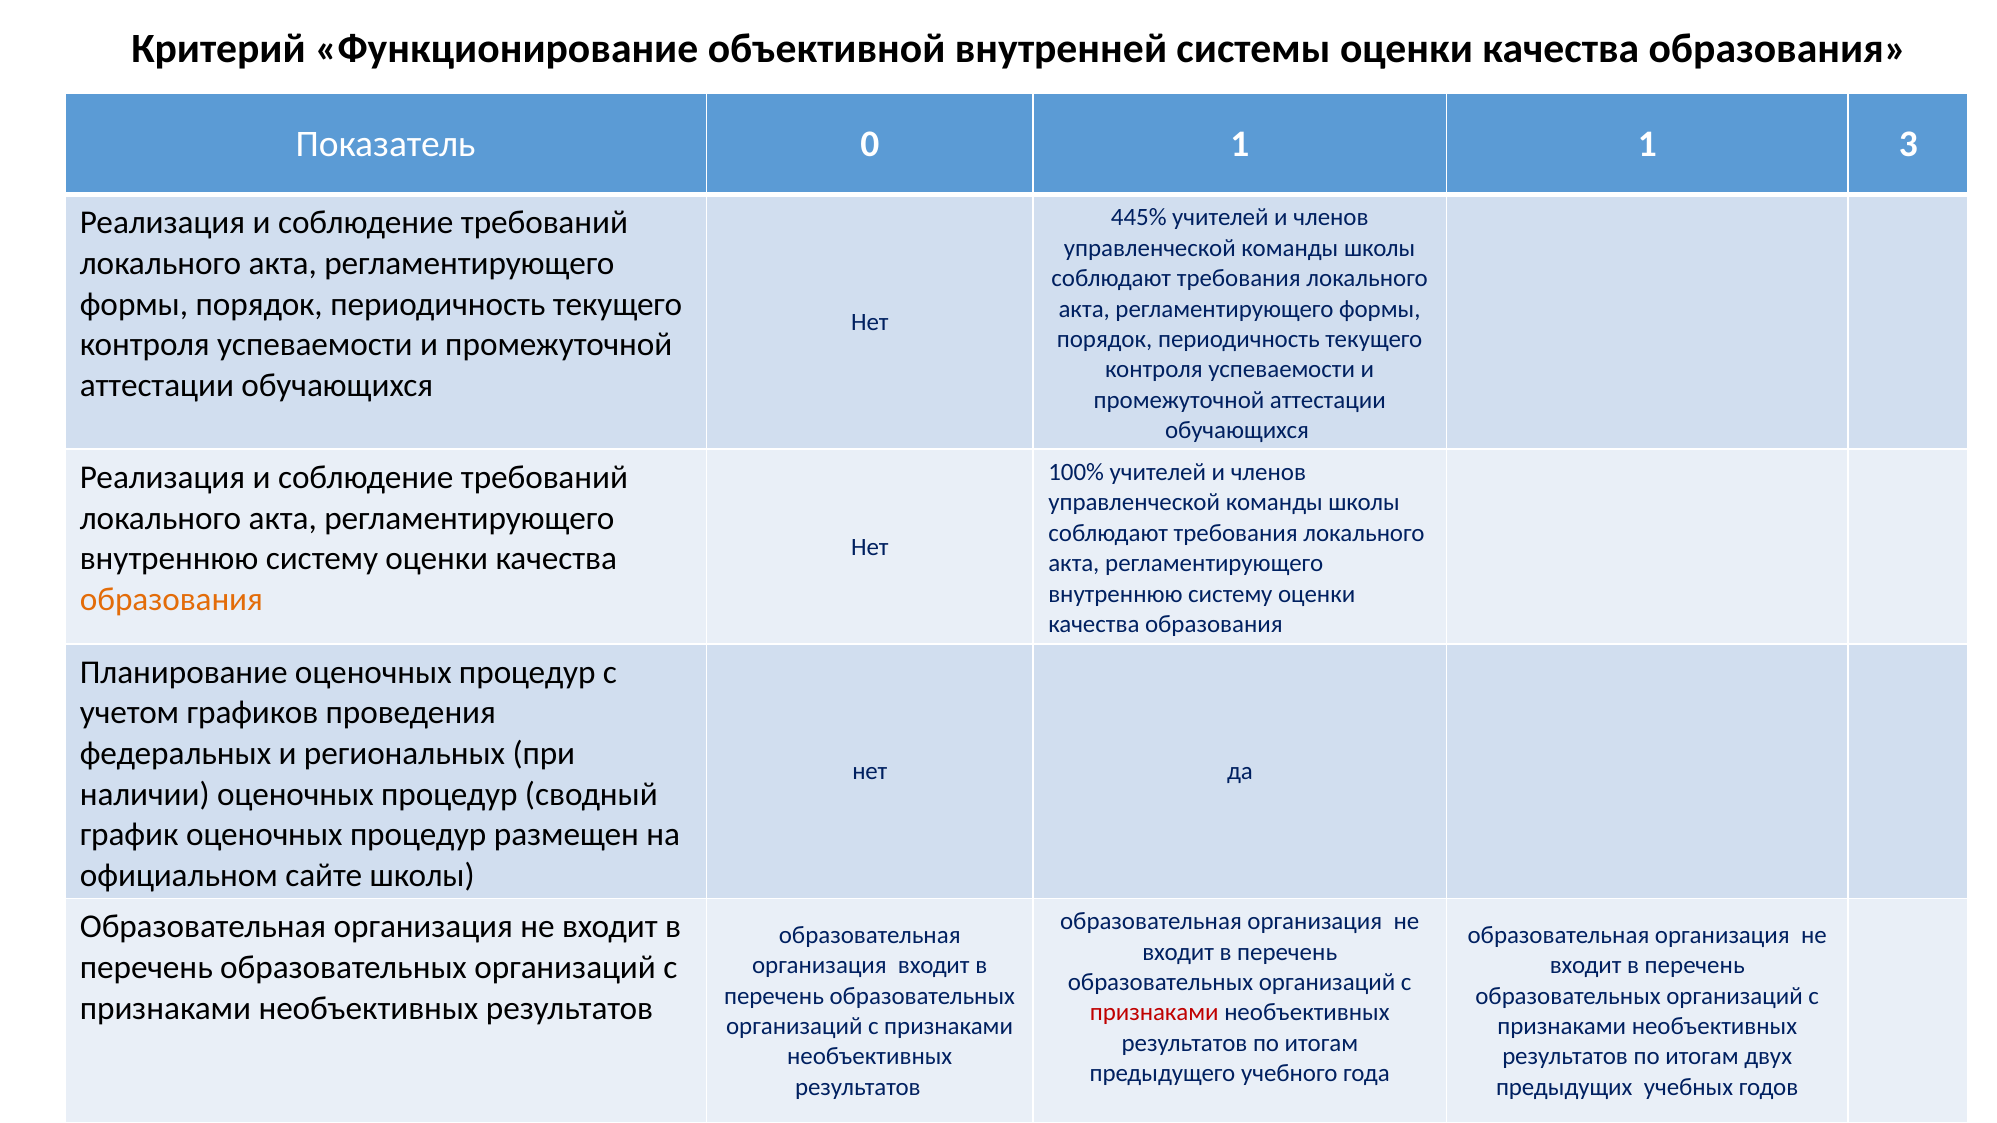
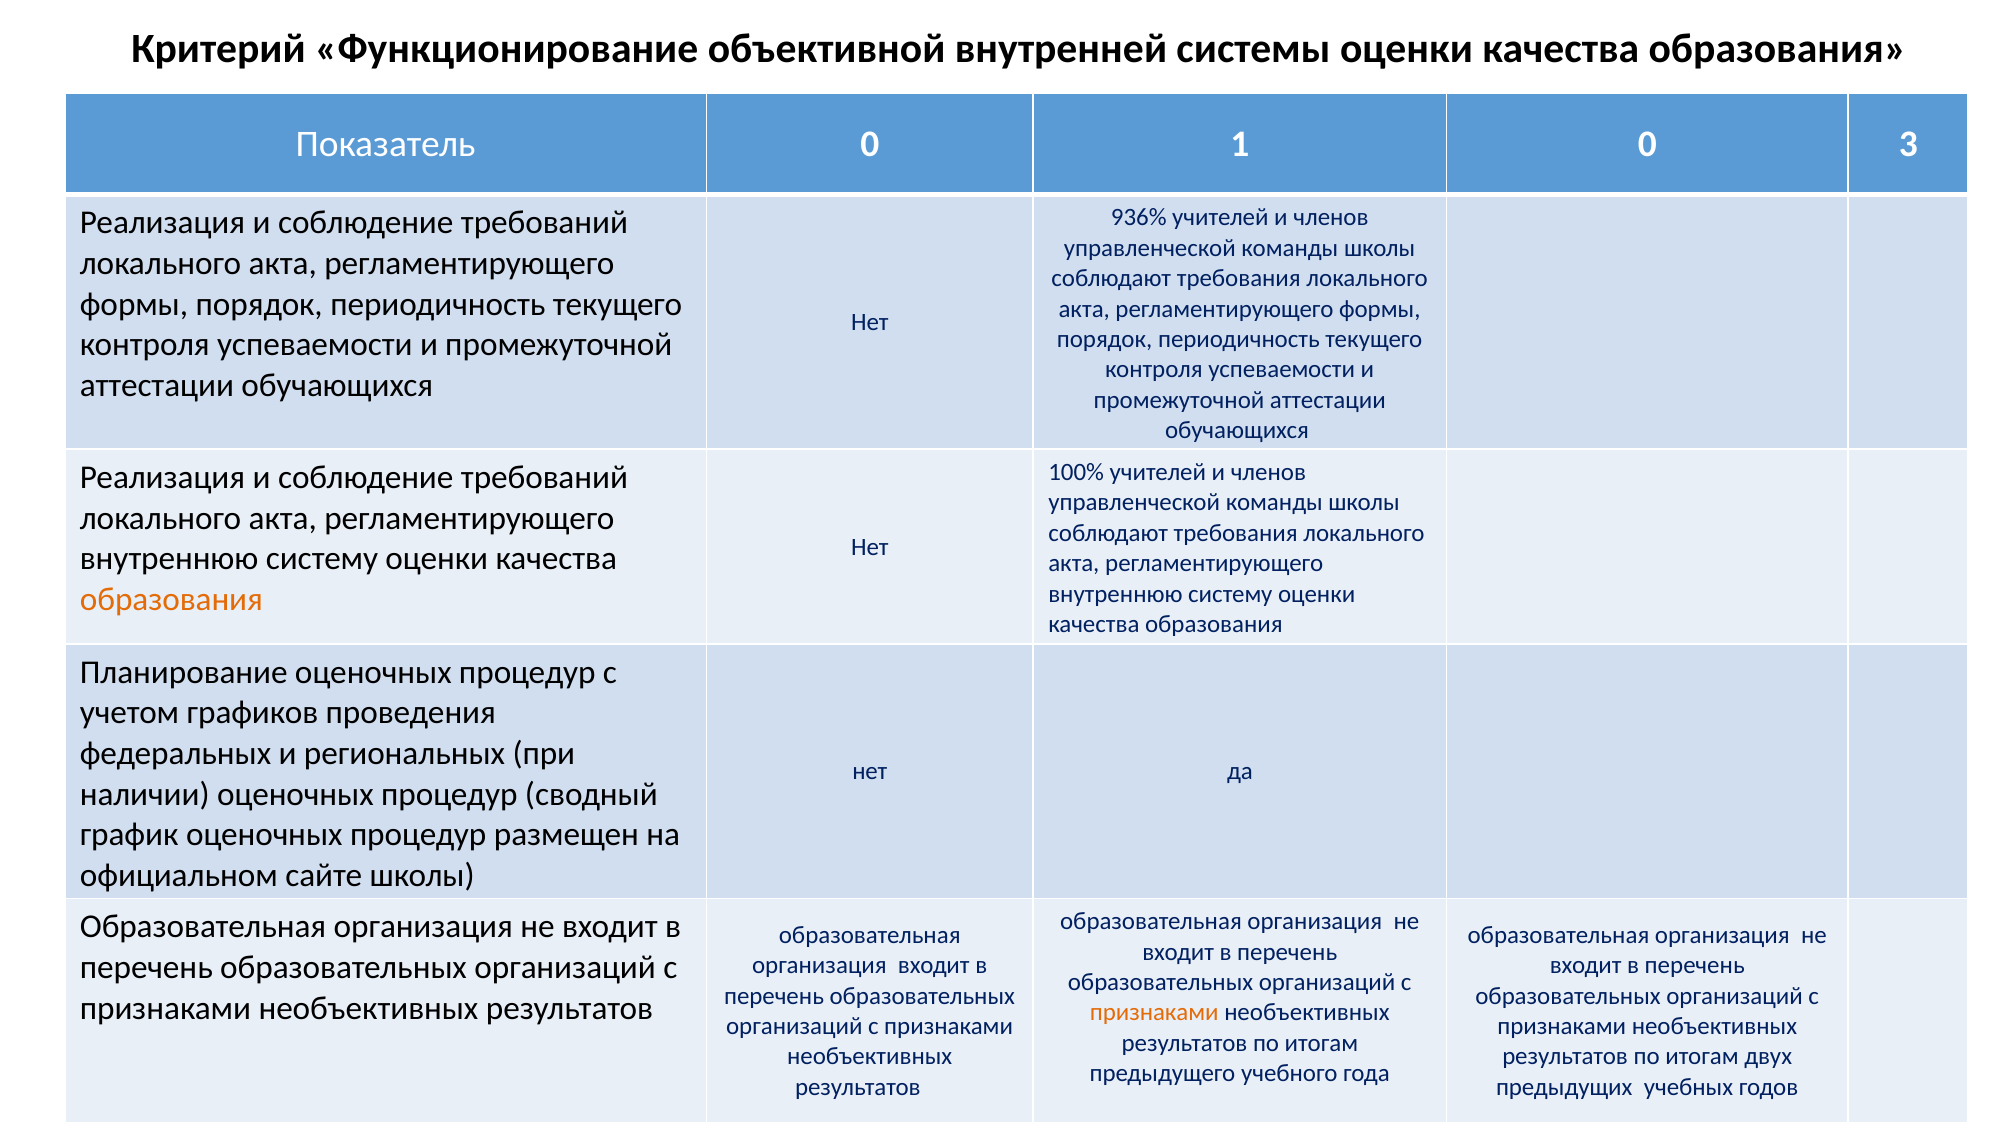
1 1: 1 -> 0
445%: 445% -> 936%
признаками at (1154, 1013) colour: red -> orange
